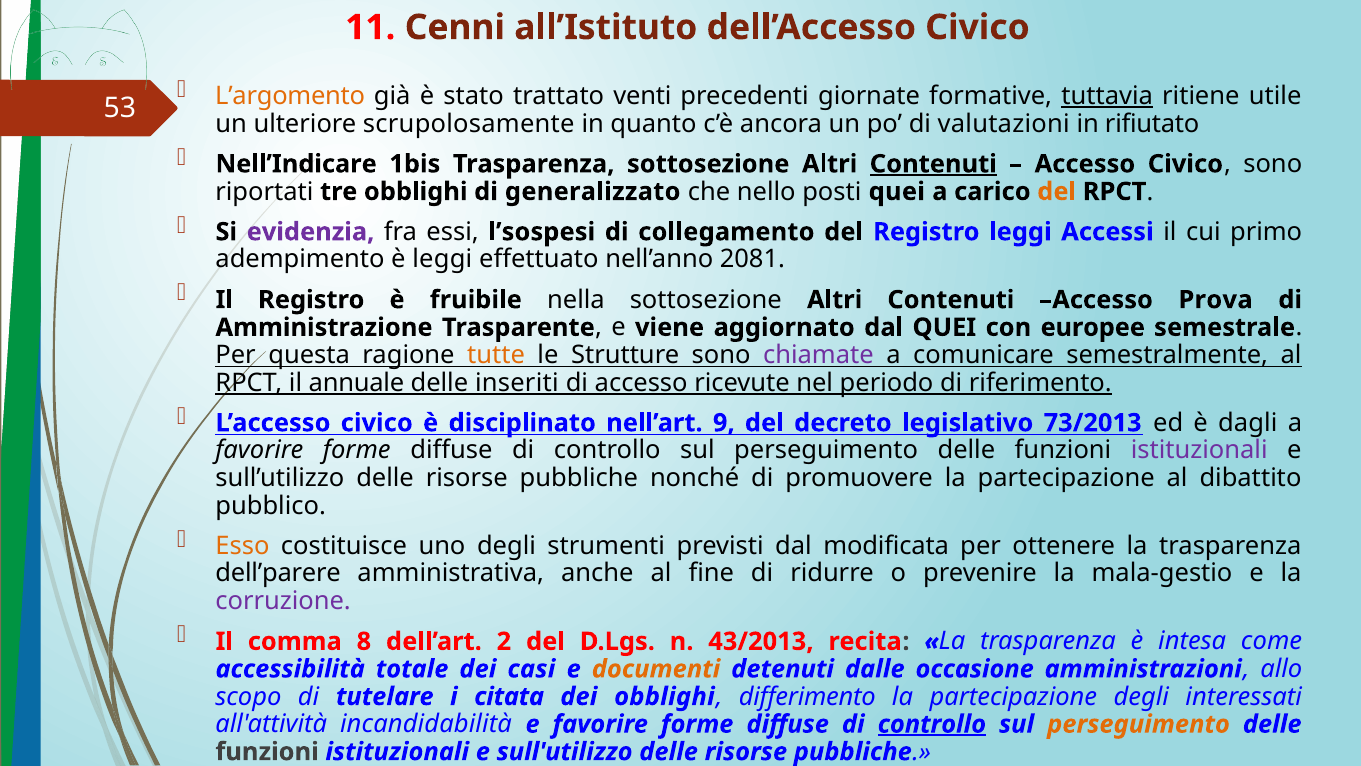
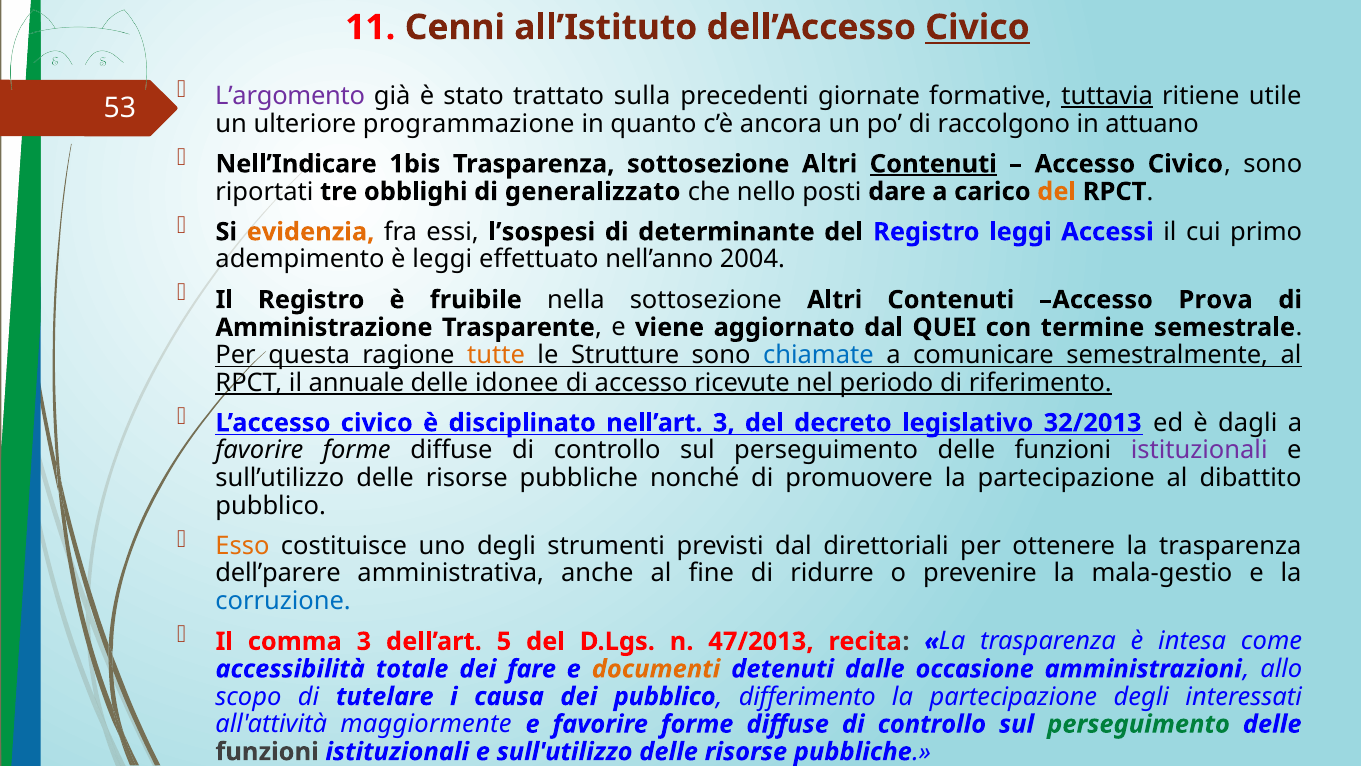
Civico at (977, 27) underline: none -> present
L’argomento colour: orange -> purple
venti: venti -> sulla
scrupolosamente: scrupolosamente -> programmazione
valutazioni: valutazioni -> raccolgono
rifiutato: rifiutato -> attuano
posti quei: quei -> dare
evidenzia colour: purple -> orange
collegamento: collegamento -> determinante
2081: 2081 -> 2004
europee: europee -> termine
chiamate colour: purple -> blue
inseriti: inseriti -> idonee
nell’art 9: 9 -> 3
73/2013: 73/2013 -> 32/2013
modificata: modificata -> direttoriali
corruzione colour: purple -> blue
comma 8: 8 -> 3
2: 2 -> 5
43/2013: 43/2013 -> 47/2013
casi: casi -> fare
citata: citata -> causa
dei obblighi: obblighi -> pubblico
incandidabilità: incandidabilità -> maggiormente
controllo at (932, 724) underline: present -> none
perseguimento at (1139, 724) colour: orange -> green
